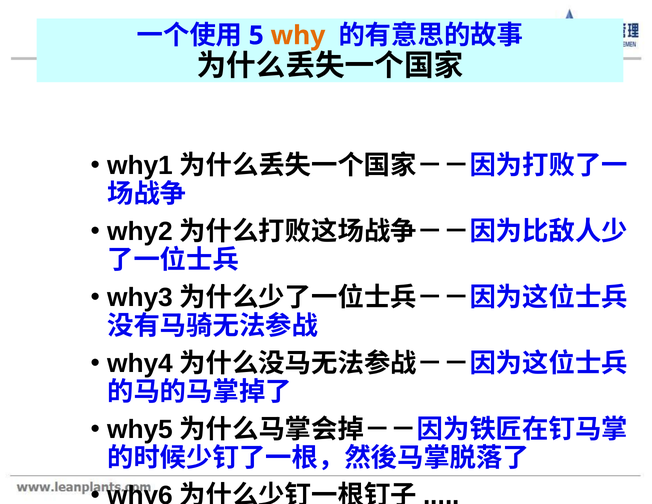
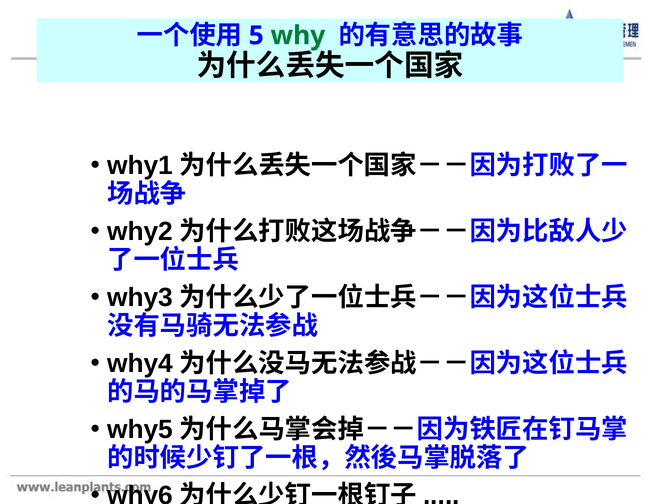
why colour: orange -> green
